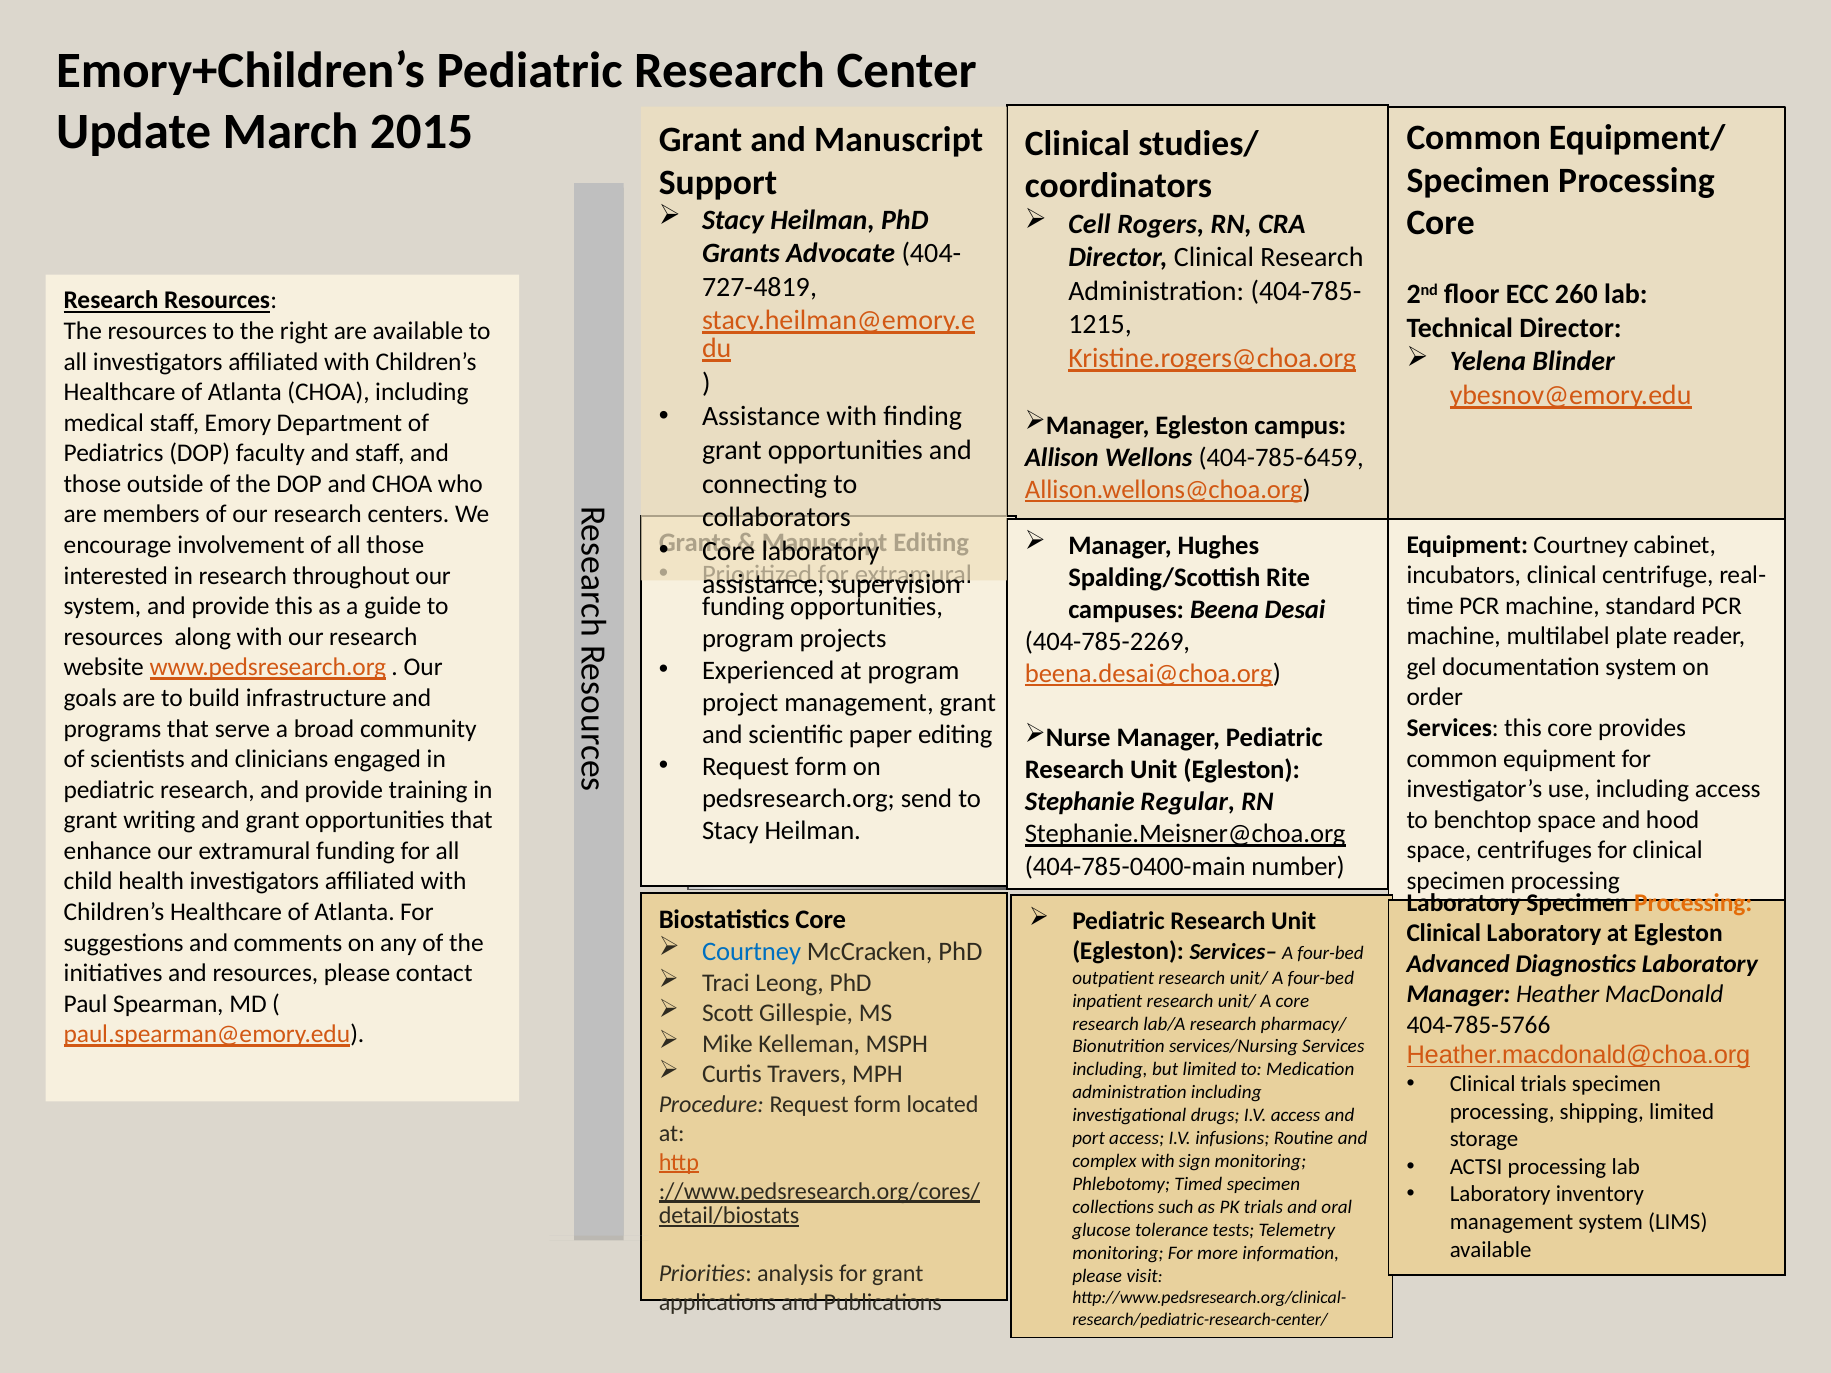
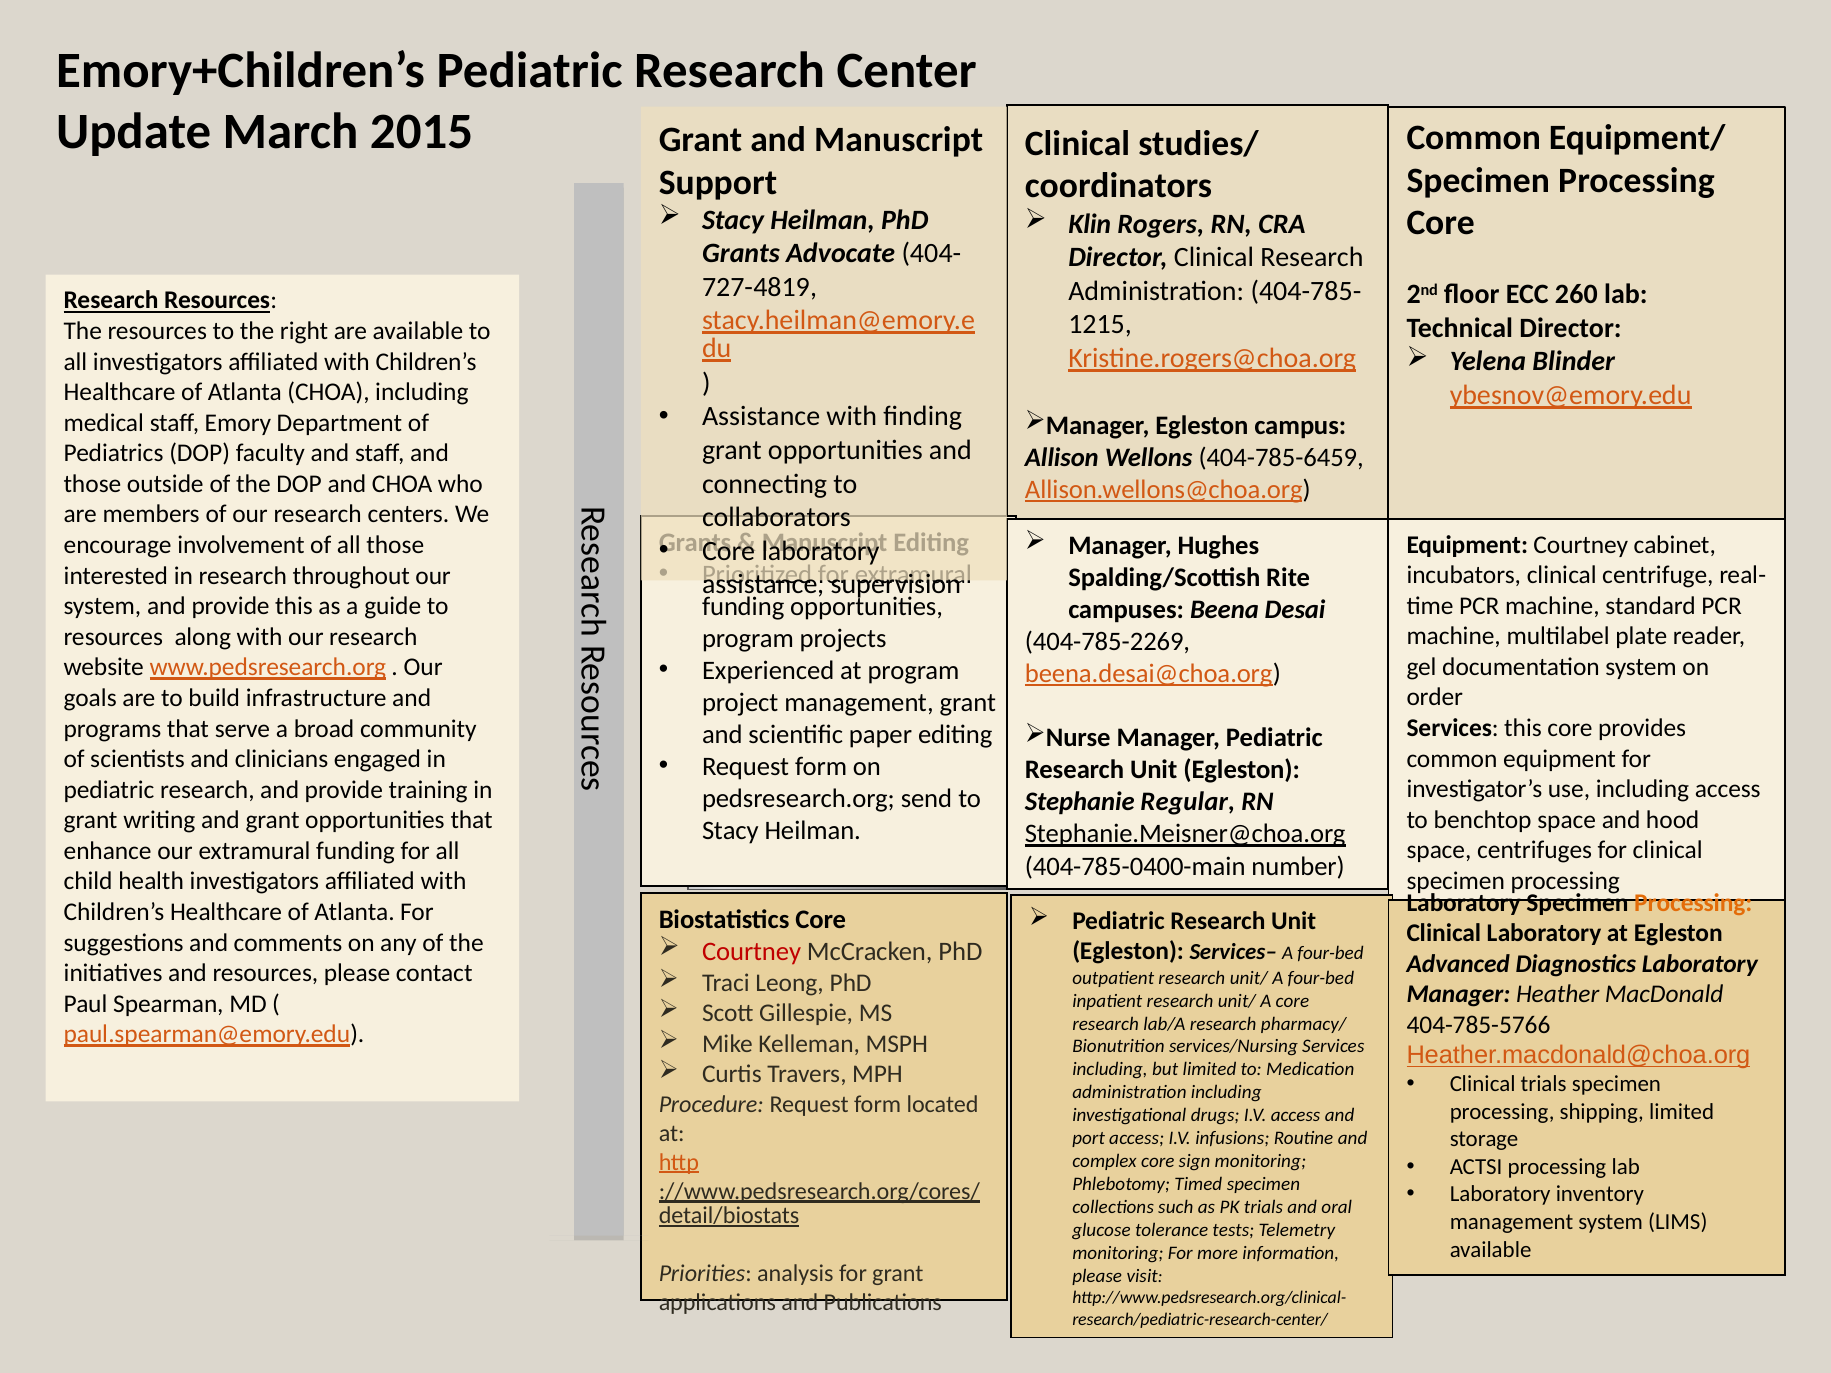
Cell: Cell -> Klin
Courtney at (752, 952) colour: blue -> red
complex with: with -> core
